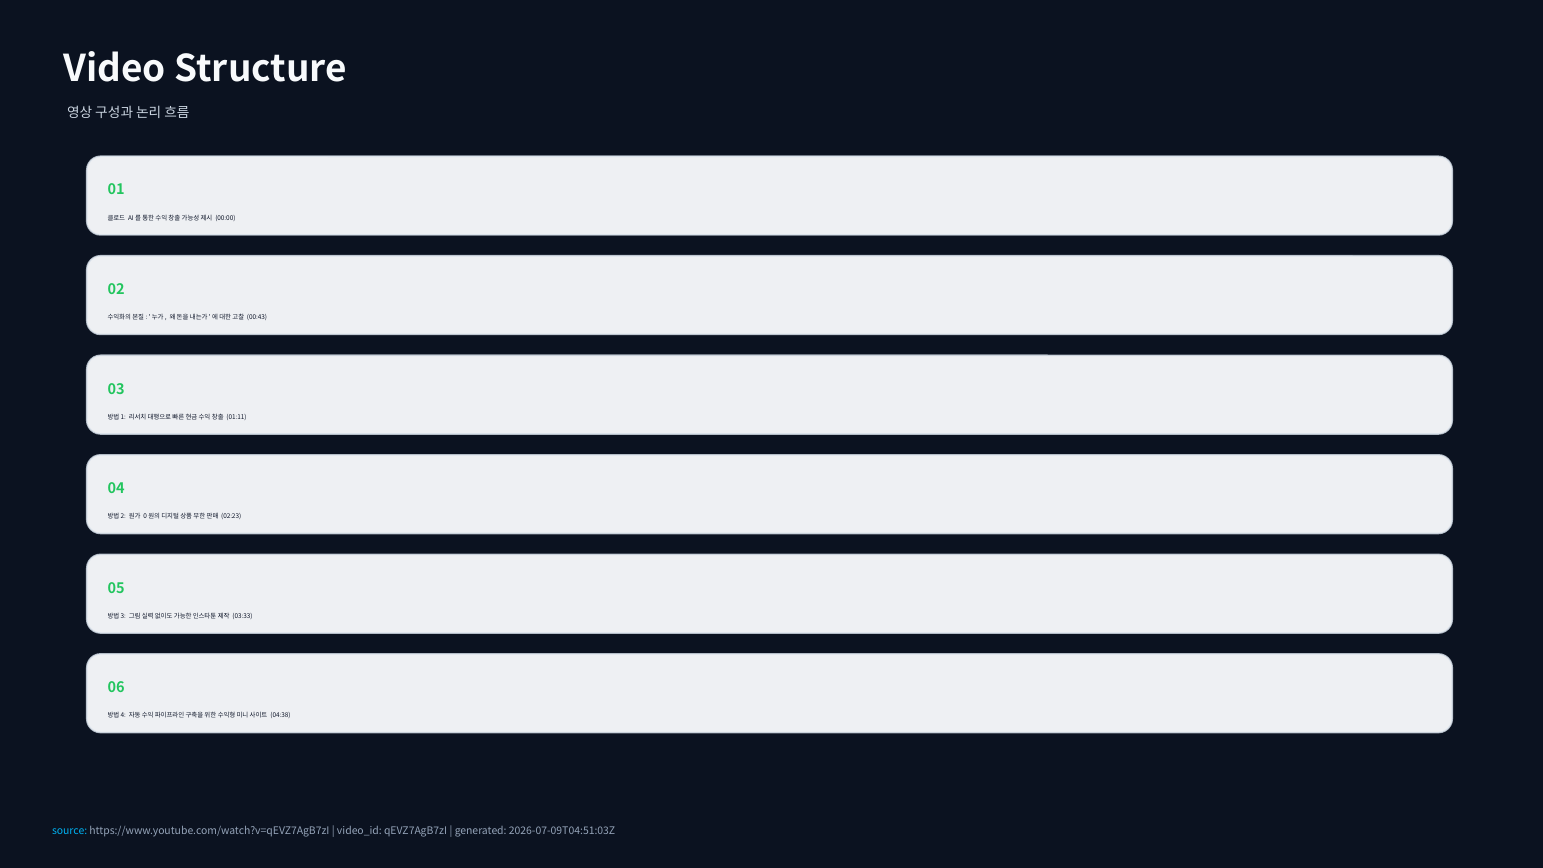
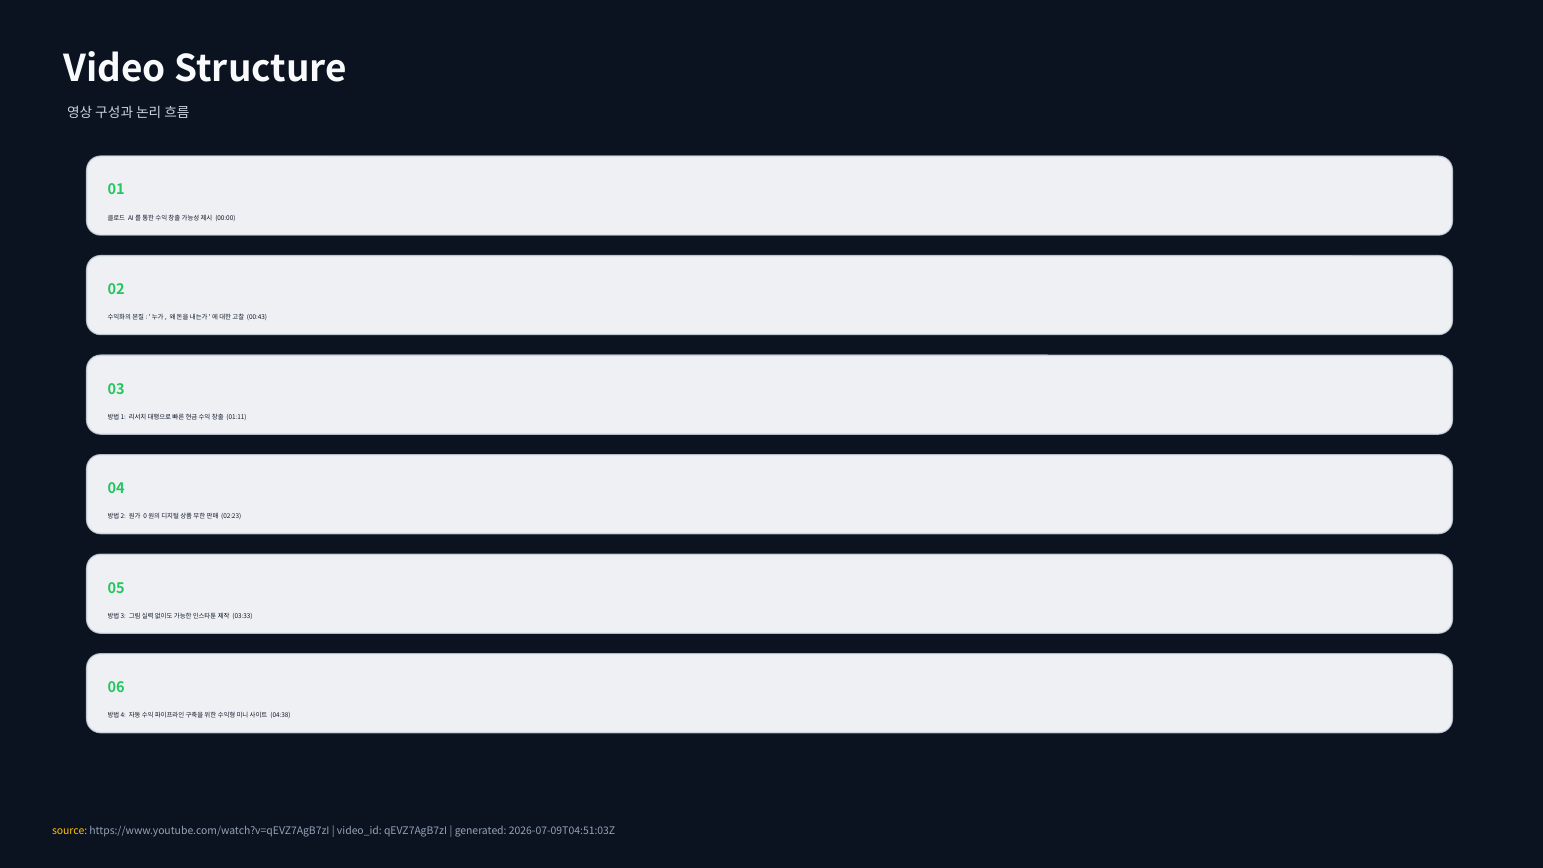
source colour: light blue -> yellow
